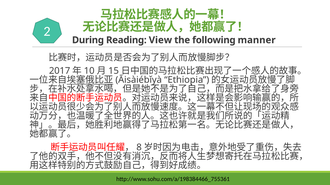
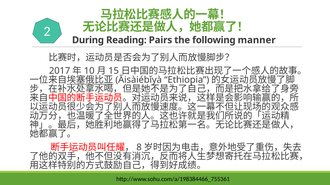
View: View -> Pairs
